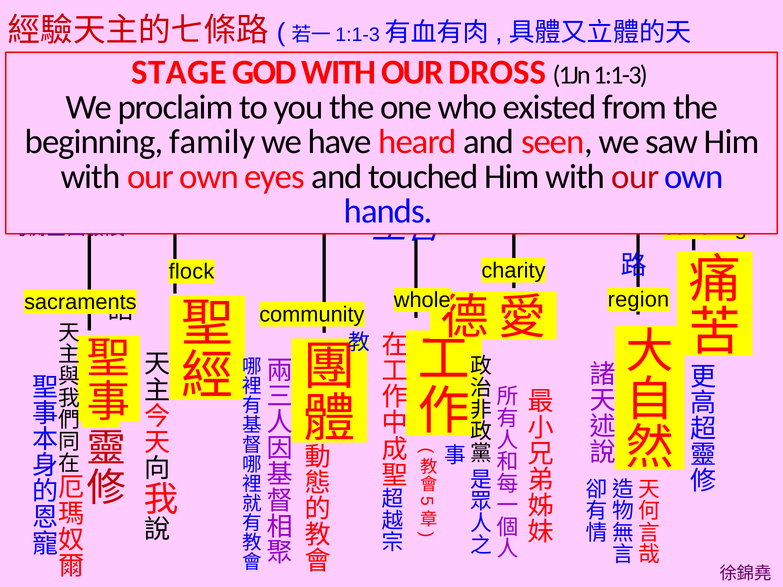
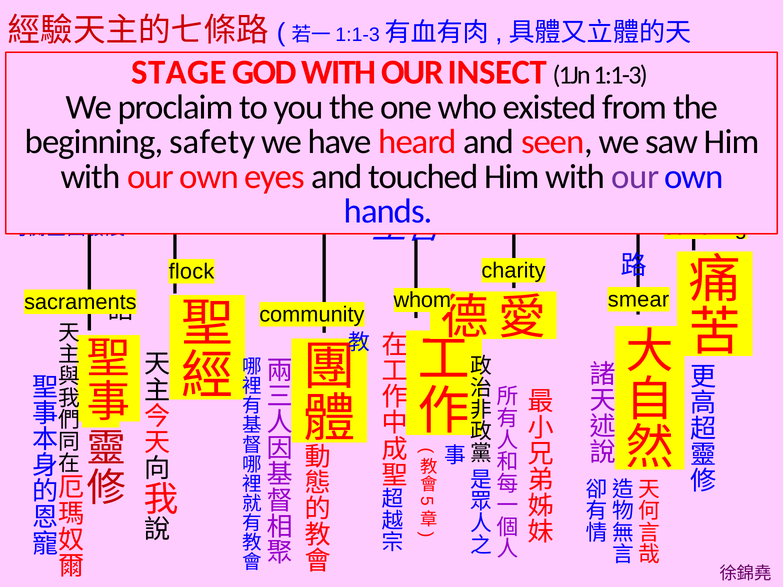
DROSS: DROSS -> INSECT
family: family -> safety
our at (635, 177) colour: red -> purple
region: region -> smear
whole: whole -> whom
